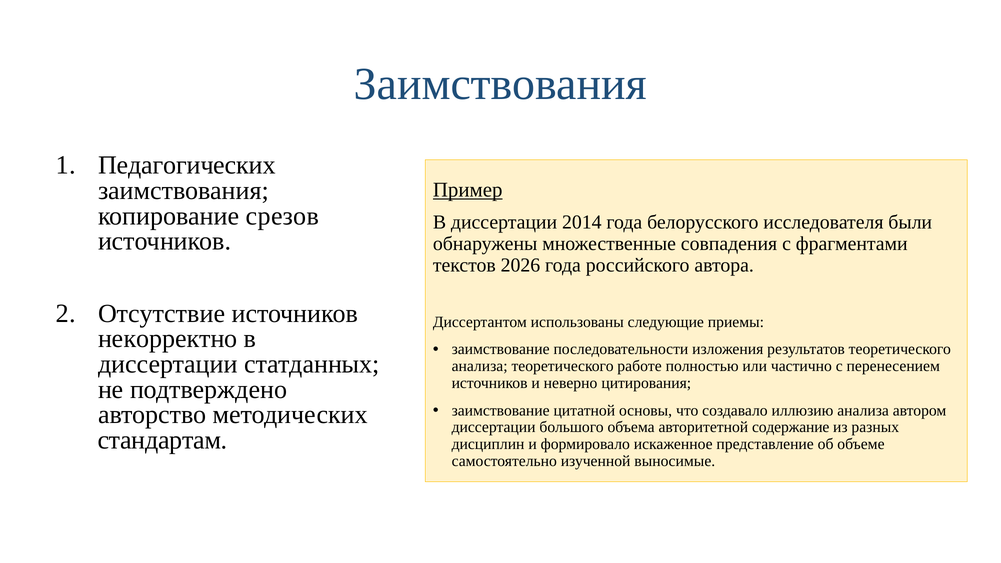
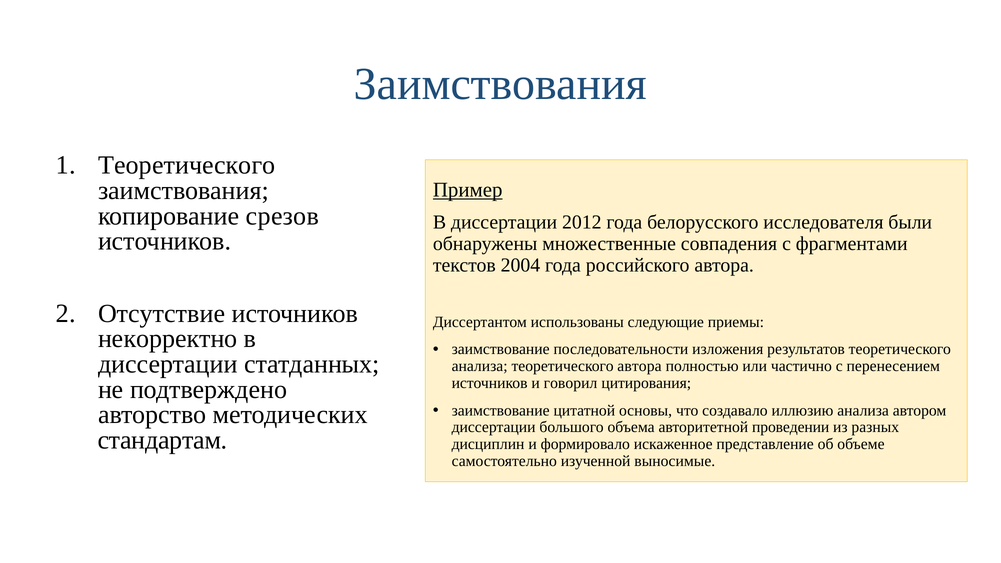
Педагогических at (187, 165): Педагогических -> Теоретического
2014: 2014 -> 2012
2026: 2026 -> 2004
теоретического работе: работе -> автора
неверно: неверно -> говорил
содержание: содержание -> проведении
